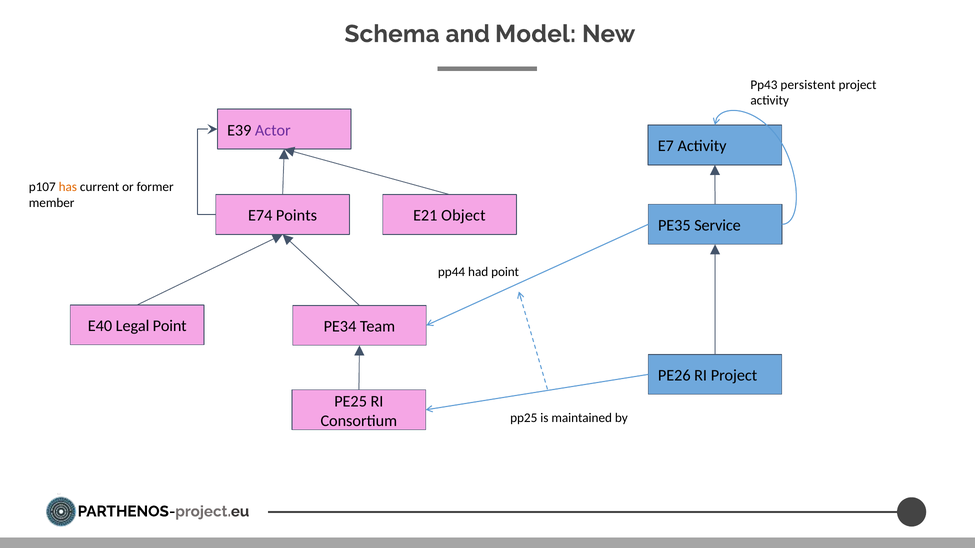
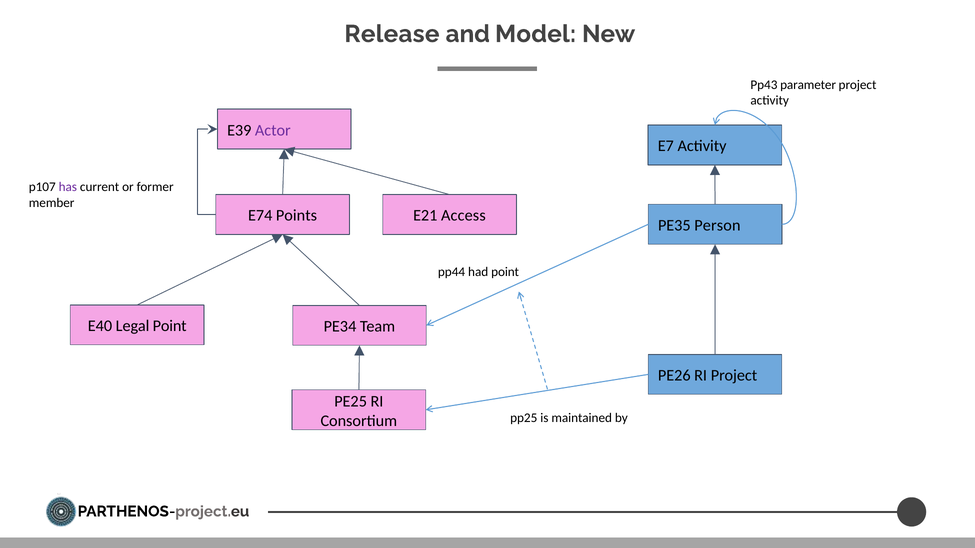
Schema: Schema -> Release
persistent: persistent -> parameter
has colour: orange -> purple
Object: Object -> Access
Service: Service -> Person
